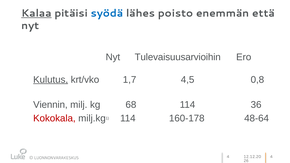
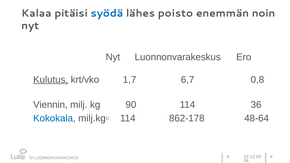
Kalaa underline: present -> none
että: että -> noin
Tulevaisuusarvioihin: Tulevaisuusarvioihin -> Luonnonvarakeskus
4,5: 4,5 -> 6,7
68: 68 -> 90
Kokokala colour: red -> blue
160-178: 160-178 -> 862-178
